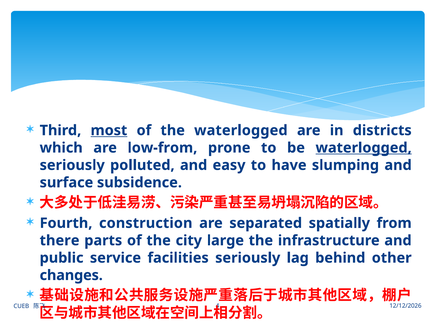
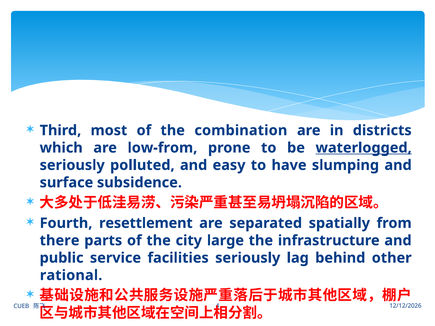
most underline: present -> none
the waterlogged: waterlogged -> combination
construction: construction -> resettlement
changes: changes -> rational
